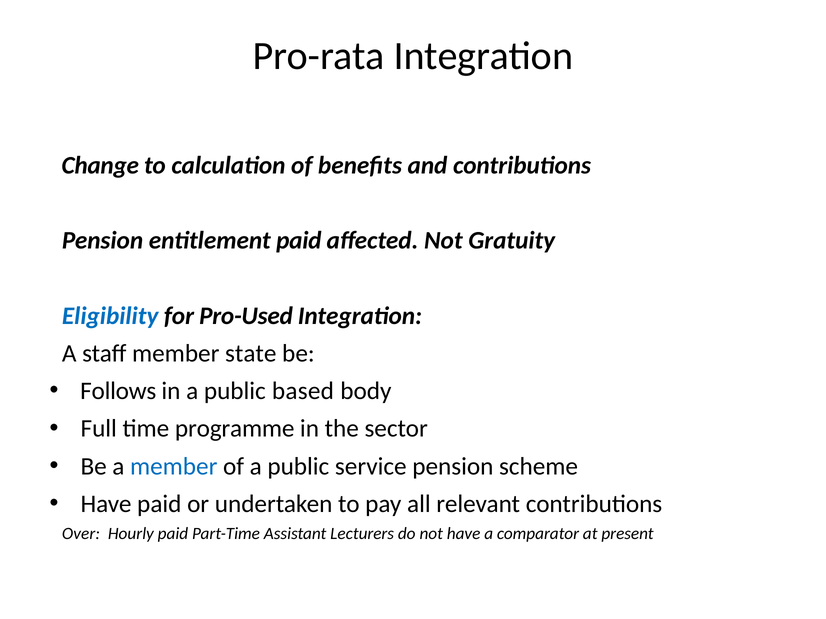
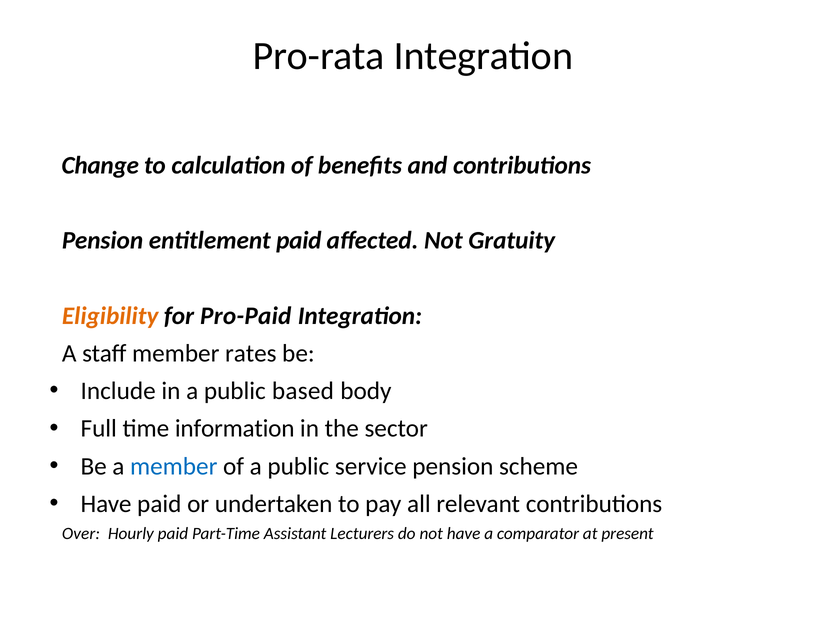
Eligibility colour: blue -> orange
Pro-Used: Pro-Used -> Pro-Paid
state: state -> rates
Follows: Follows -> Include
programme: programme -> information
